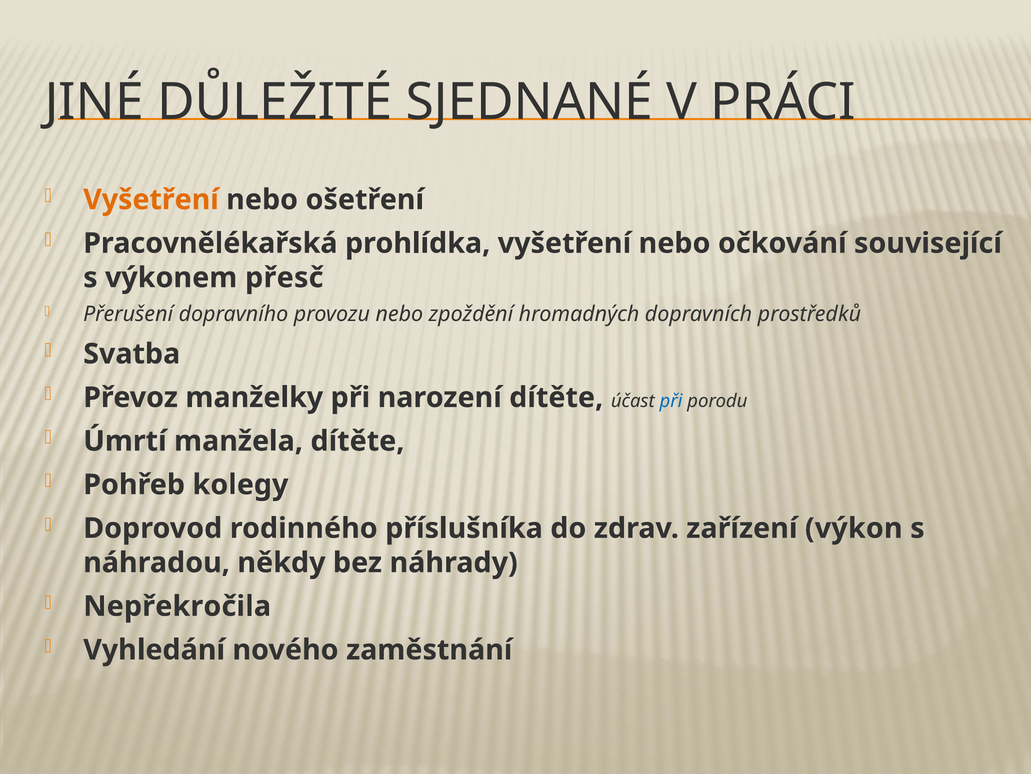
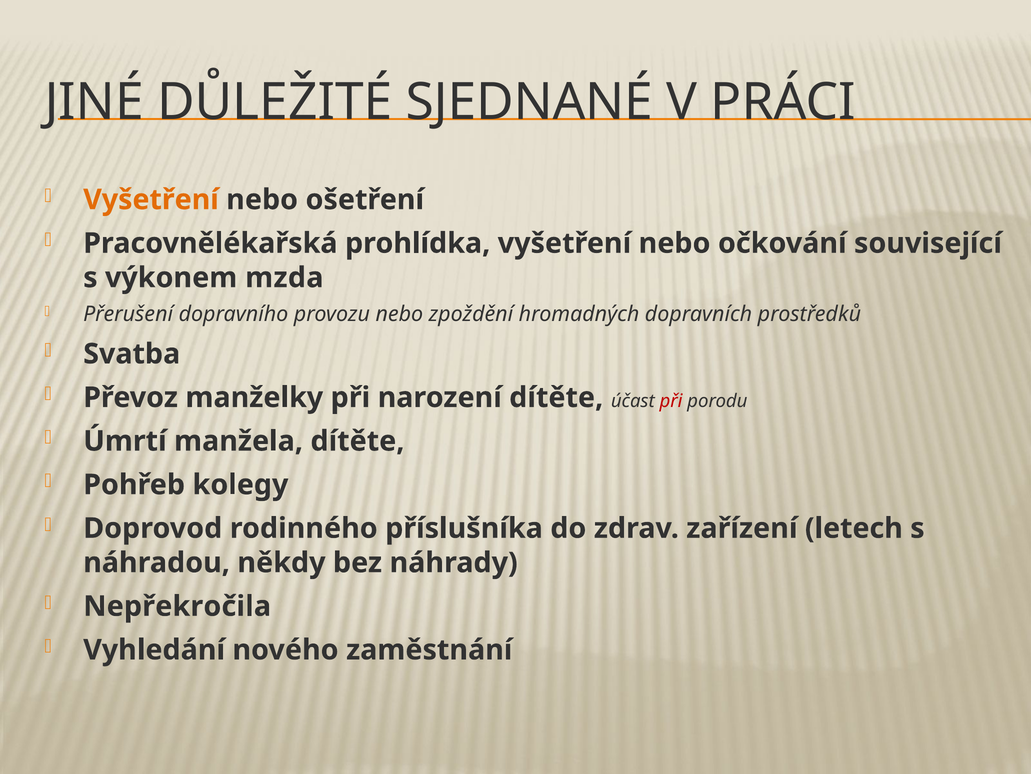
přesč: přesč -> mzda
při at (671, 400) colour: blue -> red
výkon: výkon -> letech
